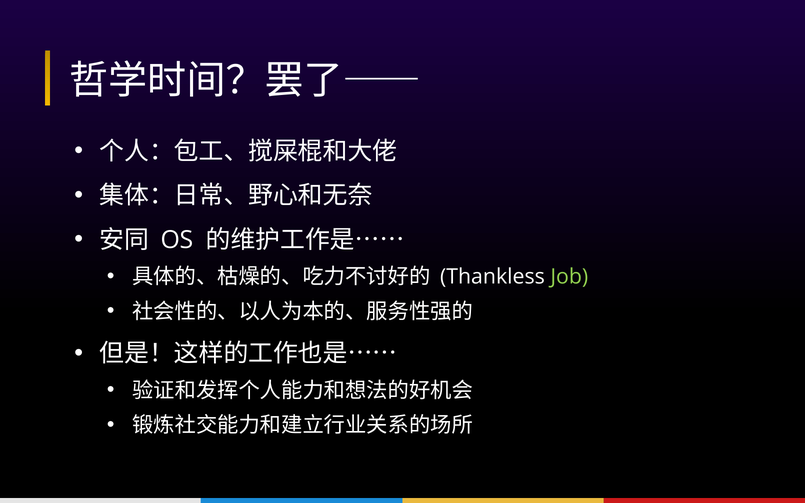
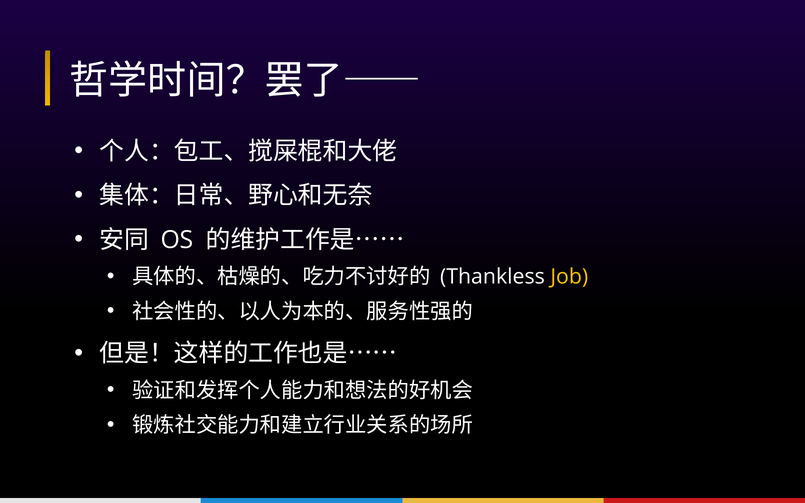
Job colour: light green -> yellow
